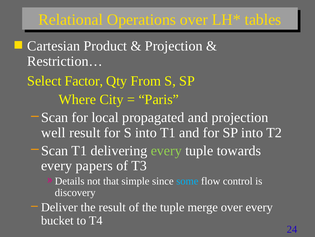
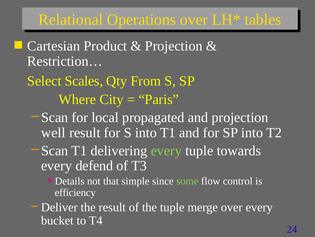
Factor: Factor -> Scales
papers: papers -> defend
some colour: light blue -> light green
discovery: discovery -> efficiency
